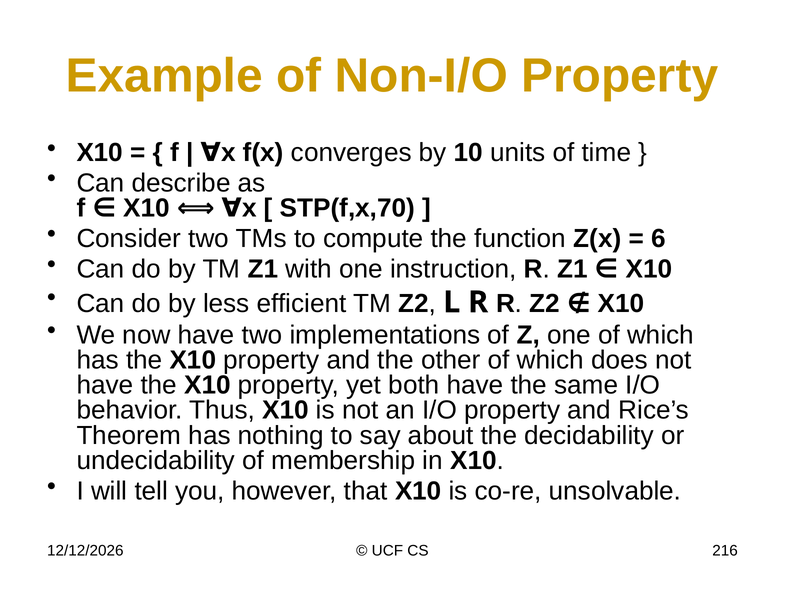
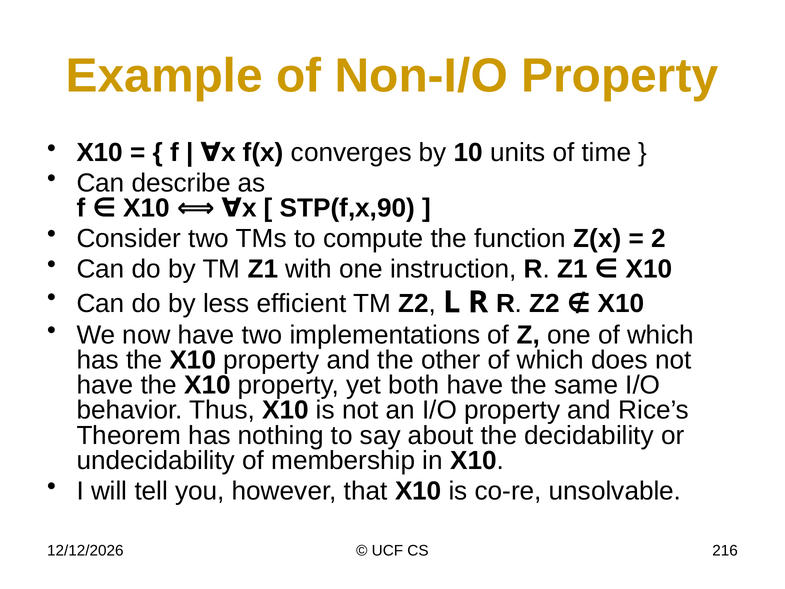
STP(f,x,70: STP(f,x,70 -> STP(f,x,90
6: 6 -> 2
